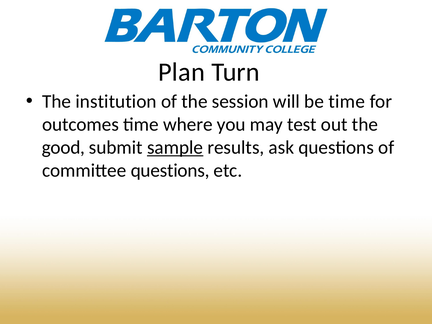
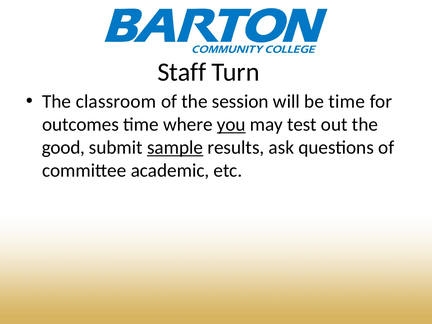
Plan: Plan -> Staff
institution: institution -> classroom
you underline: none -> present
committee questions: questions -> academic
